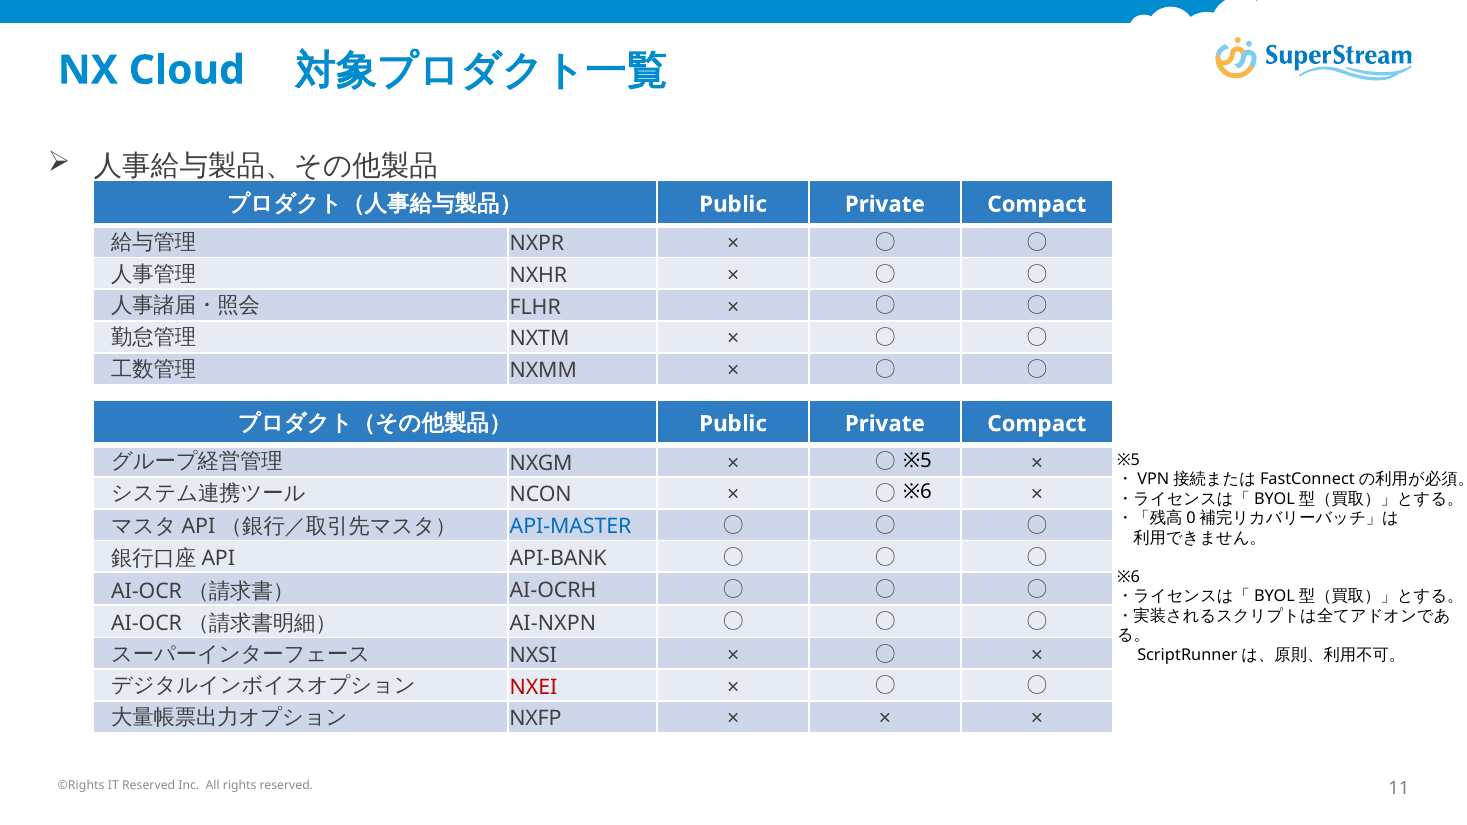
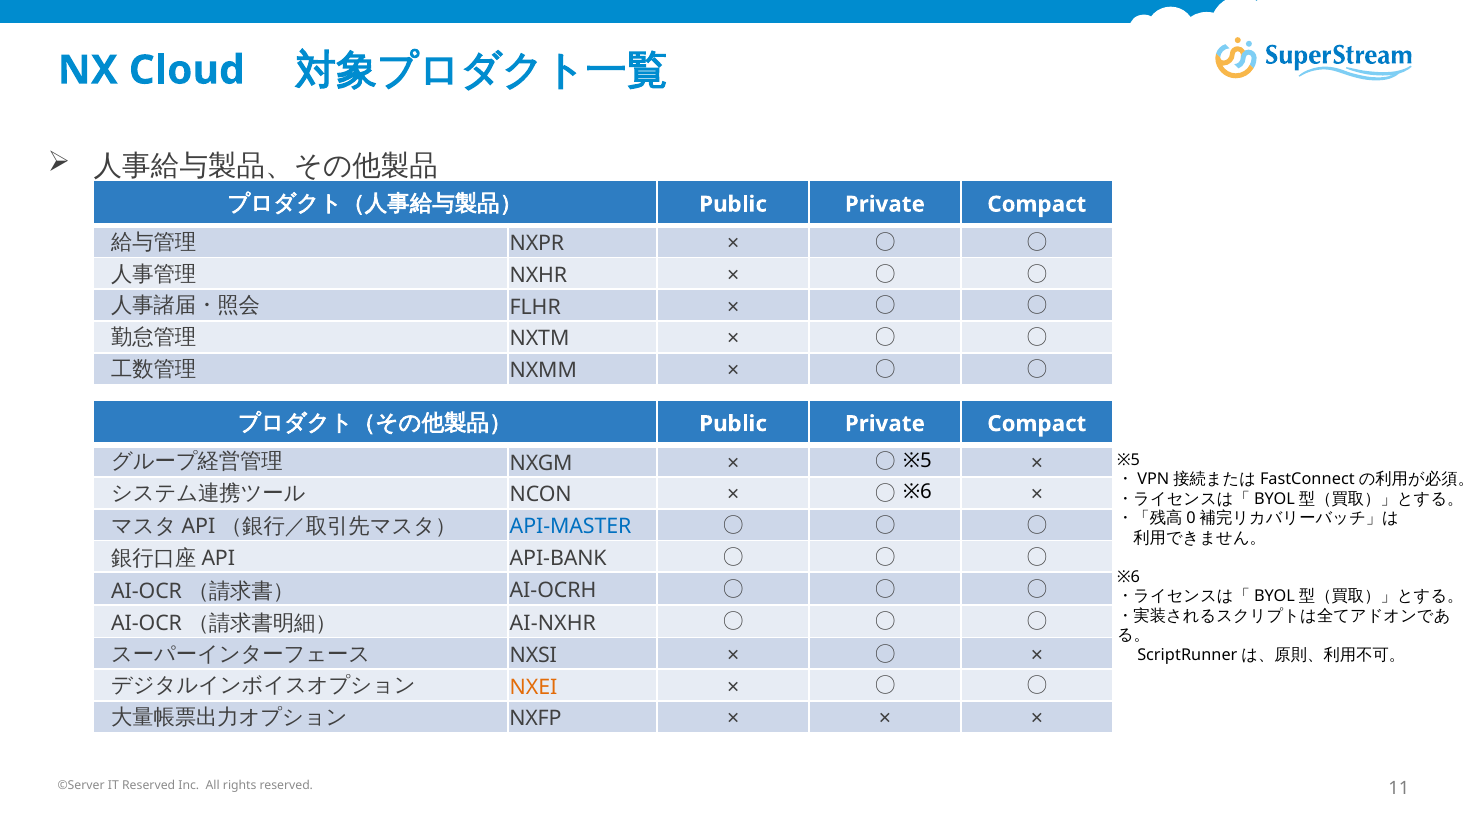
AI-NXPN: AI-NXPN -> AI-NXHR
NXEI colour: red -> orange
©Rights: ©Rights -> ©Server
